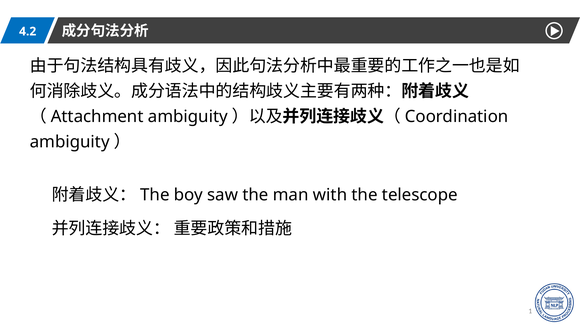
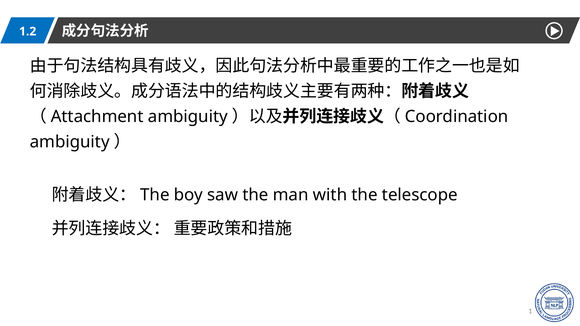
4.2: 4.2 -> 1.2
